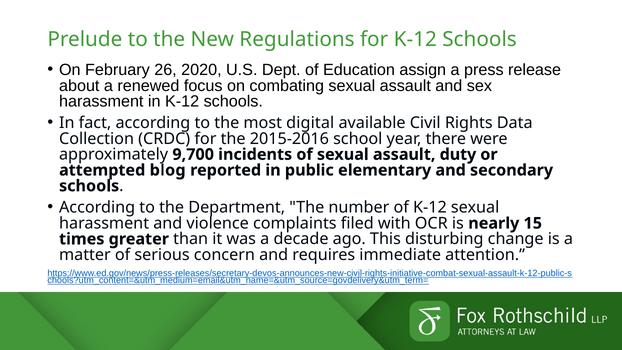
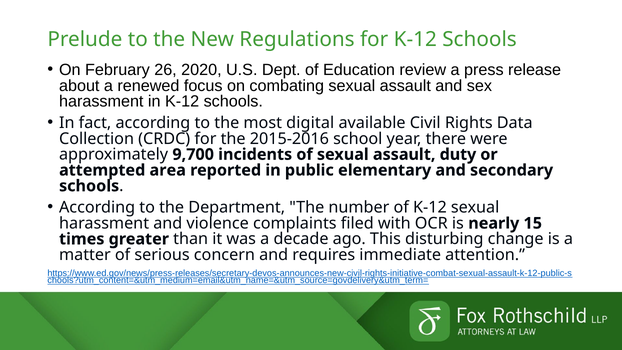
assign: assign -> review
blog: blog -> area
